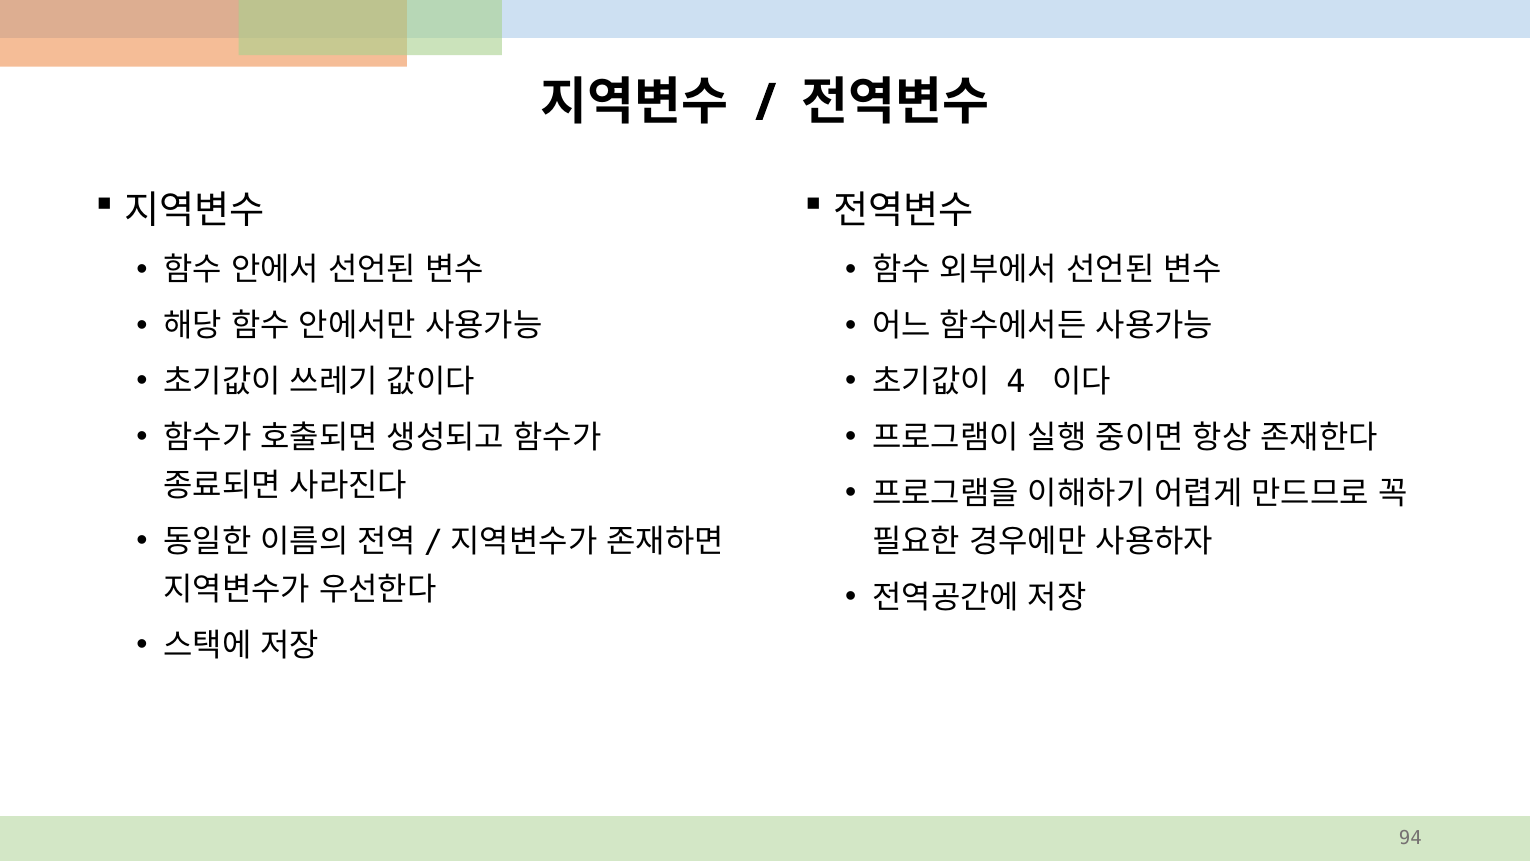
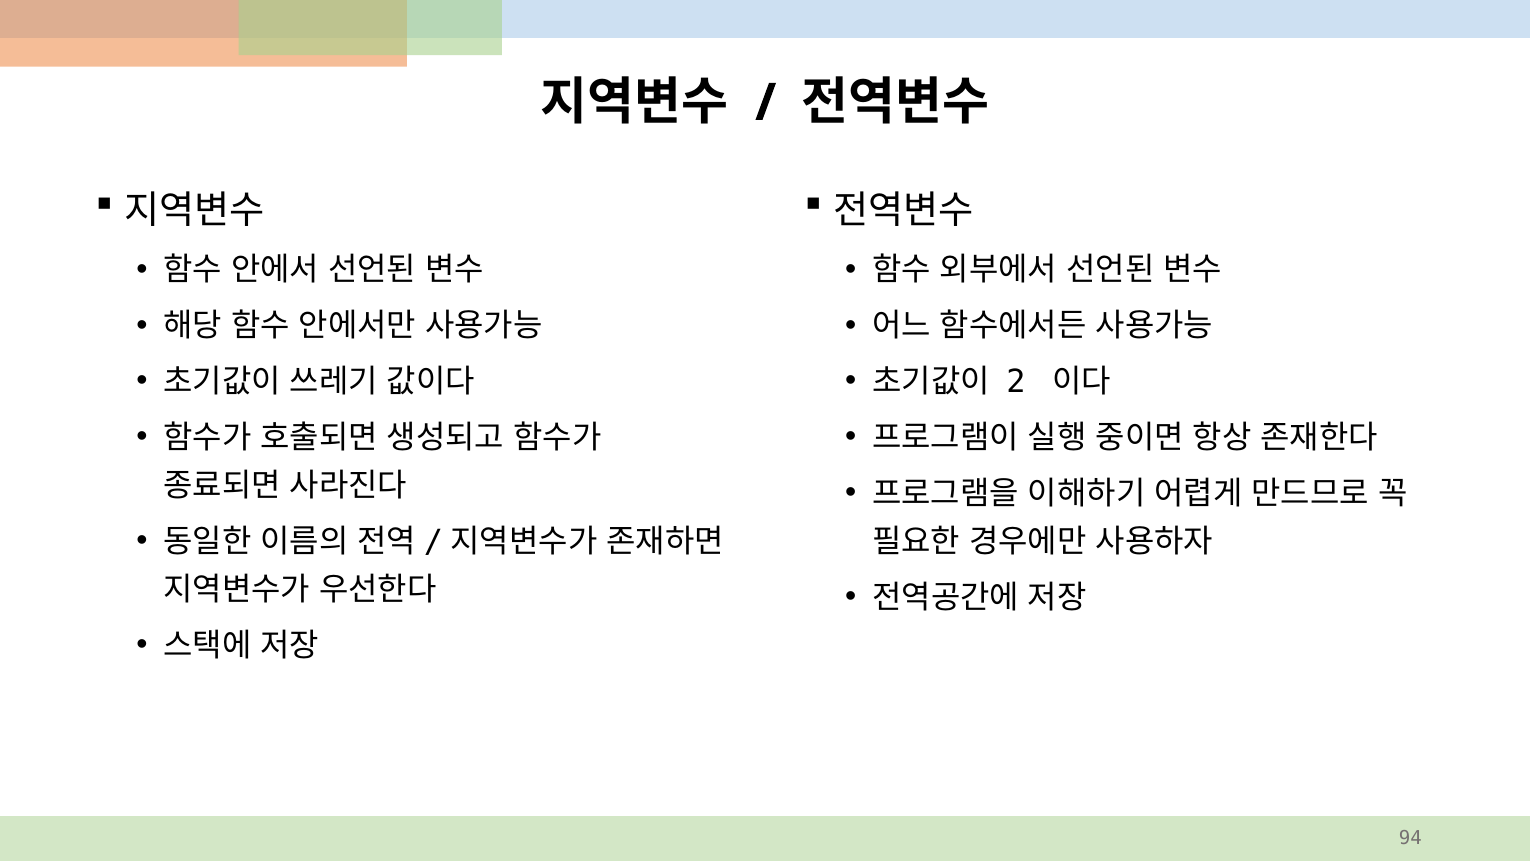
4: 4 -> 2
